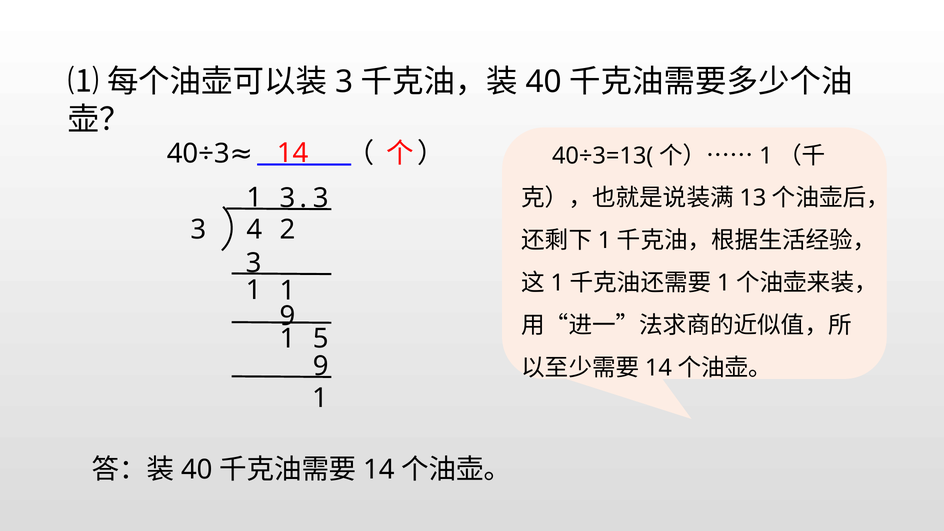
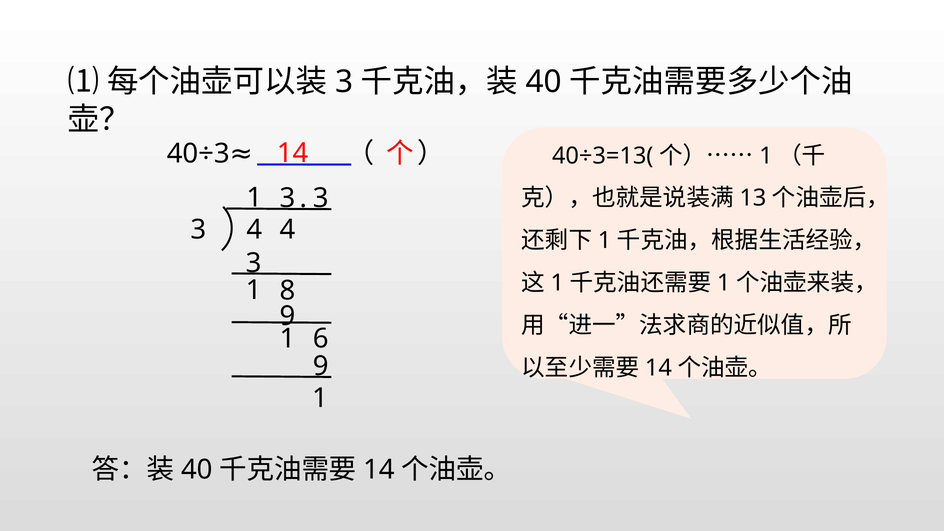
4 2: 2 -> 4
1 1: 1 -> 8
5: 5 -> 6
